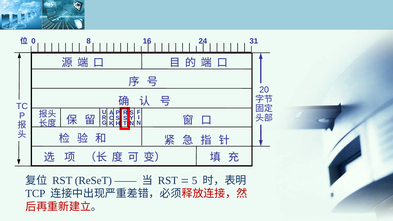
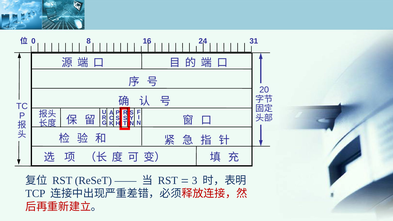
5: 5 -> 3
